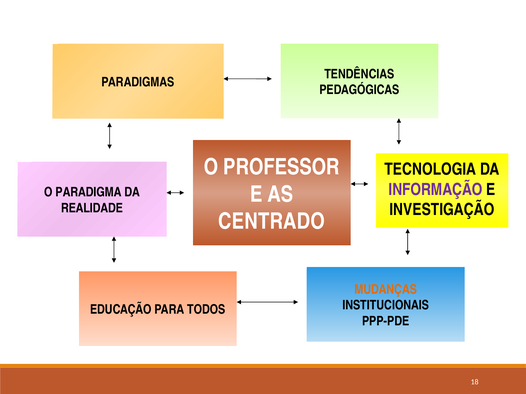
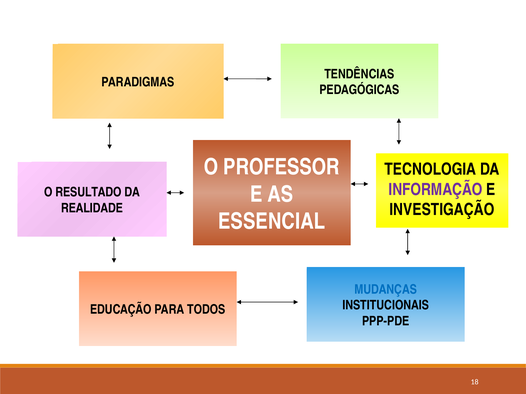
PARADIGMA: PARADIGMA -> RESULTADO
CENTRADO: CENTRADO -> ESSENCIAL
MUDANÇAS colour: orange -> blue
